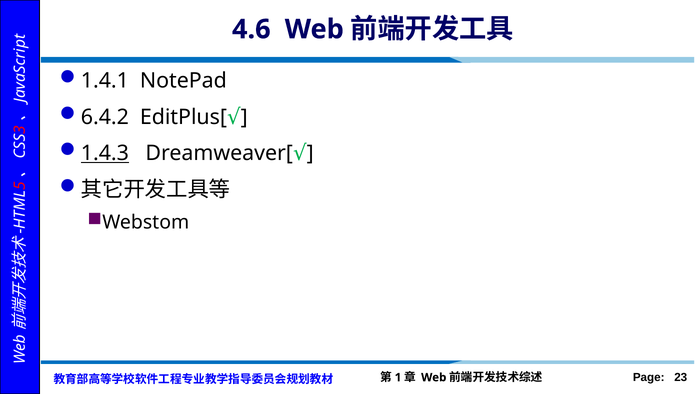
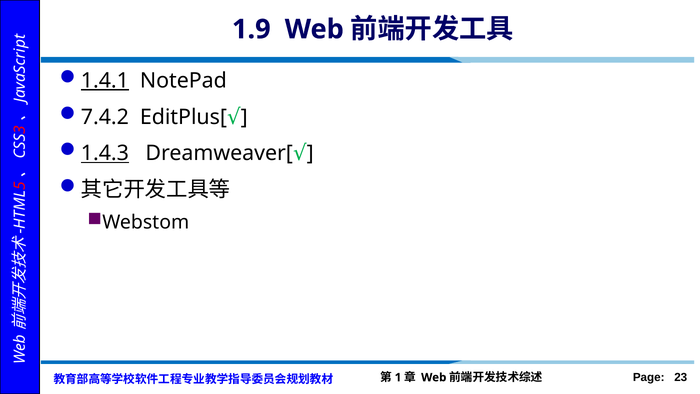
4.6: 4.6 -> 1.9
1.4.1 underline: none -> present
6.4.2: 6.4.2 -> 7.4.2
